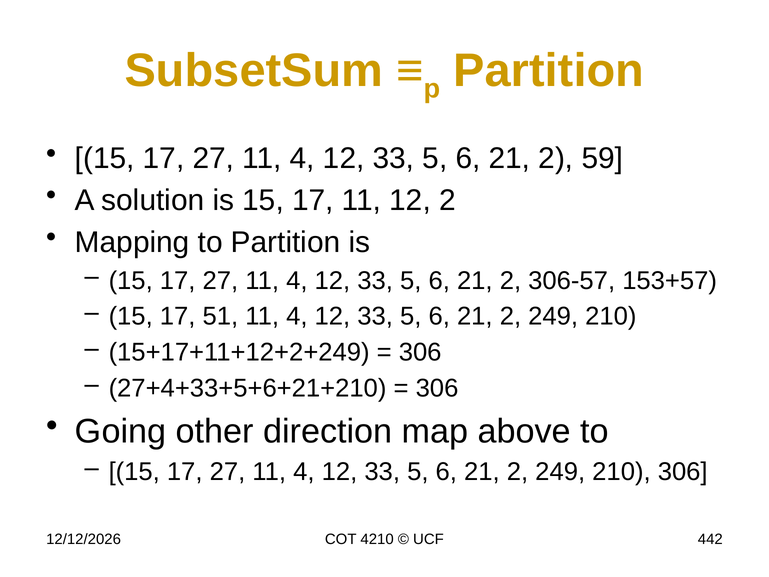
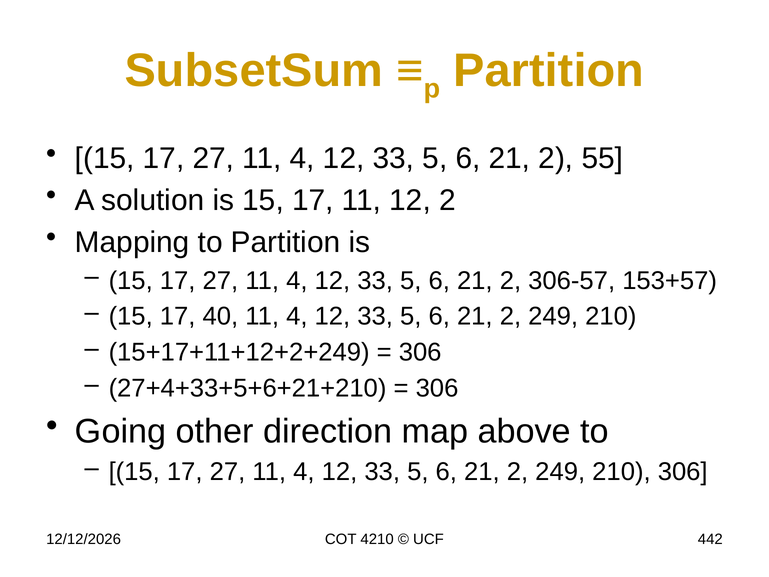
59: 59 -> 55
51: 51 -> 40
